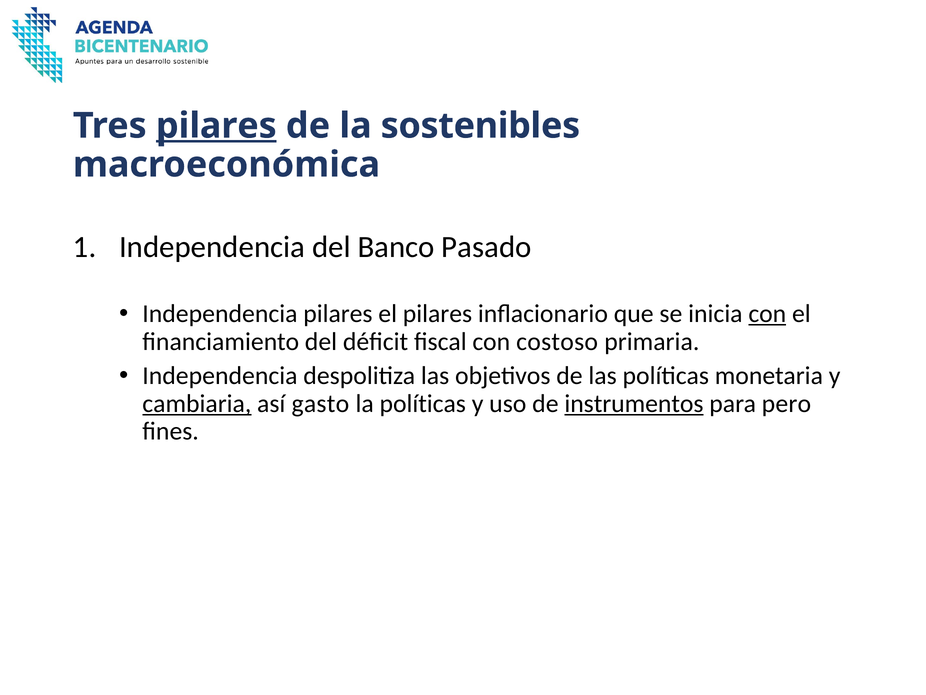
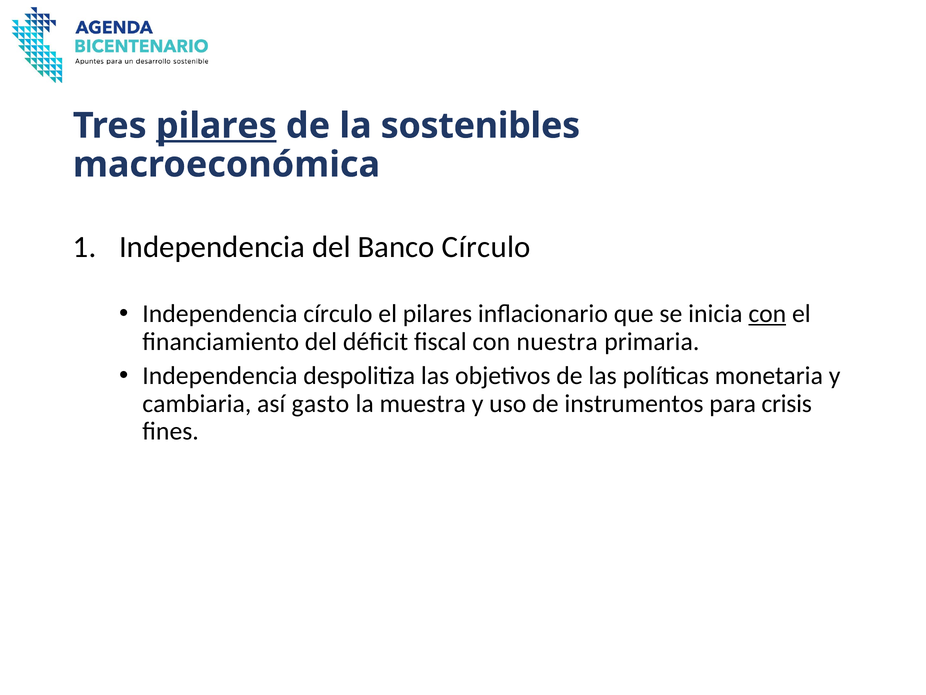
Banco Pasado: Pasado -> Círculo
Independencia pilares: pilares -> círculo
costoso: costoso -> nuestra
cambiaria underline: present -> none
la políticas: políticas -> muestra
instrumentos underline: present -> none
pero: pero -> crisis
